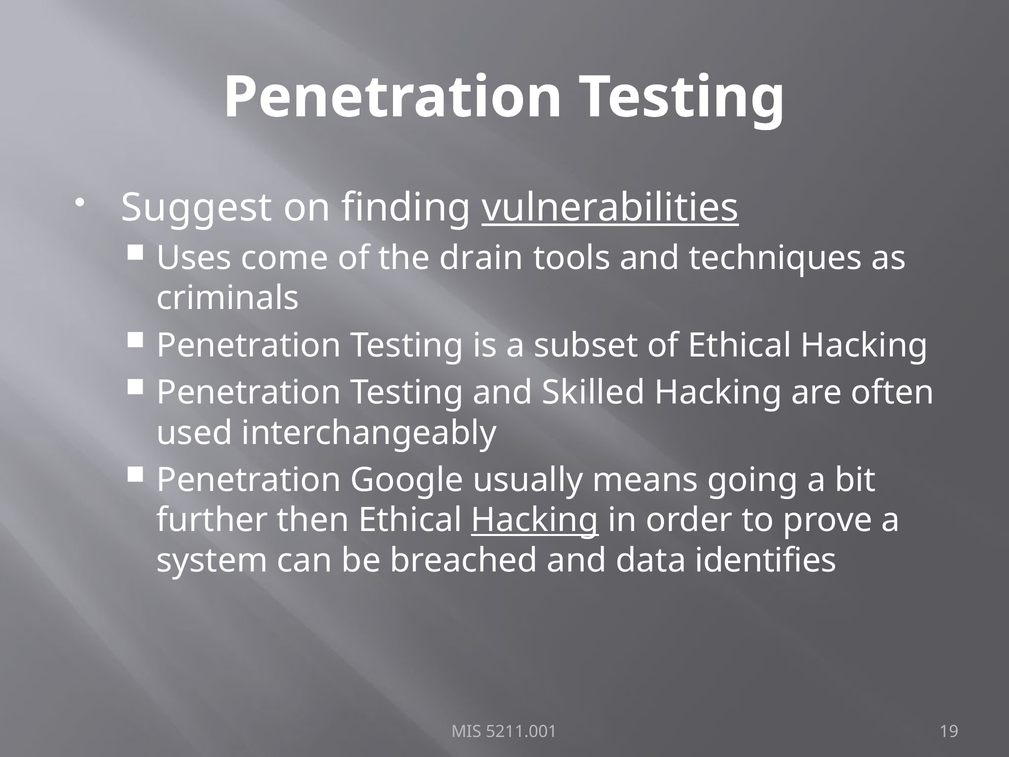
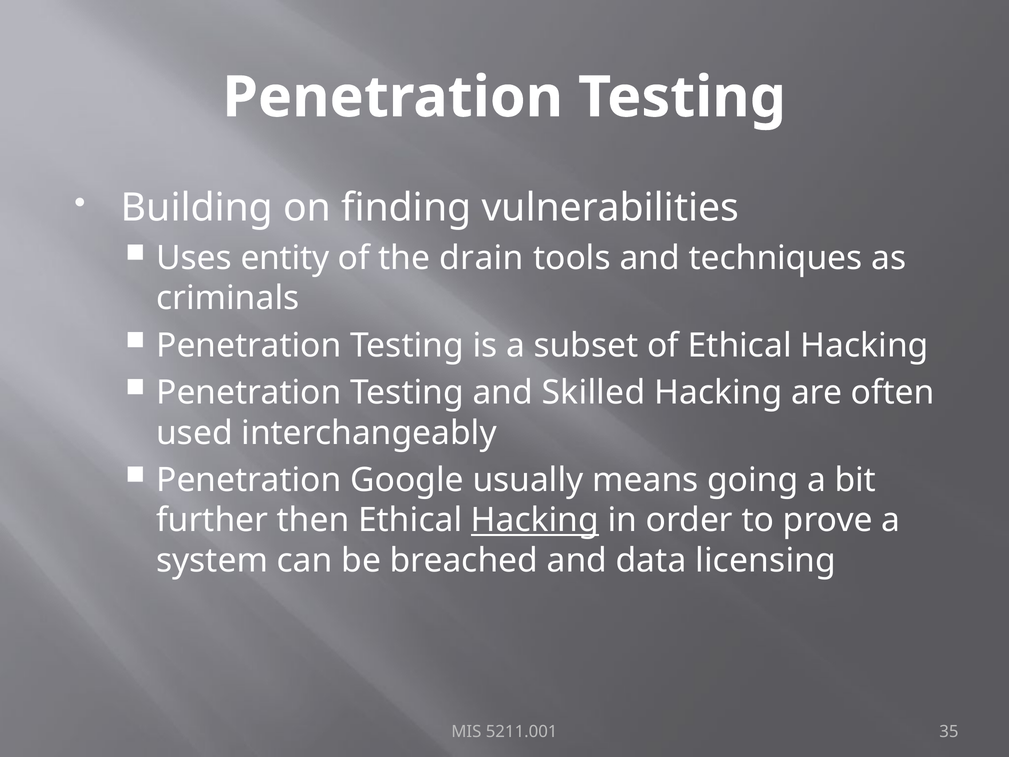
Suggest: Suggest -> Building
vulnerabilities underline: present -> none
come: come -> entity
identifies: identifies -> licensing
19: 19 -> 35
